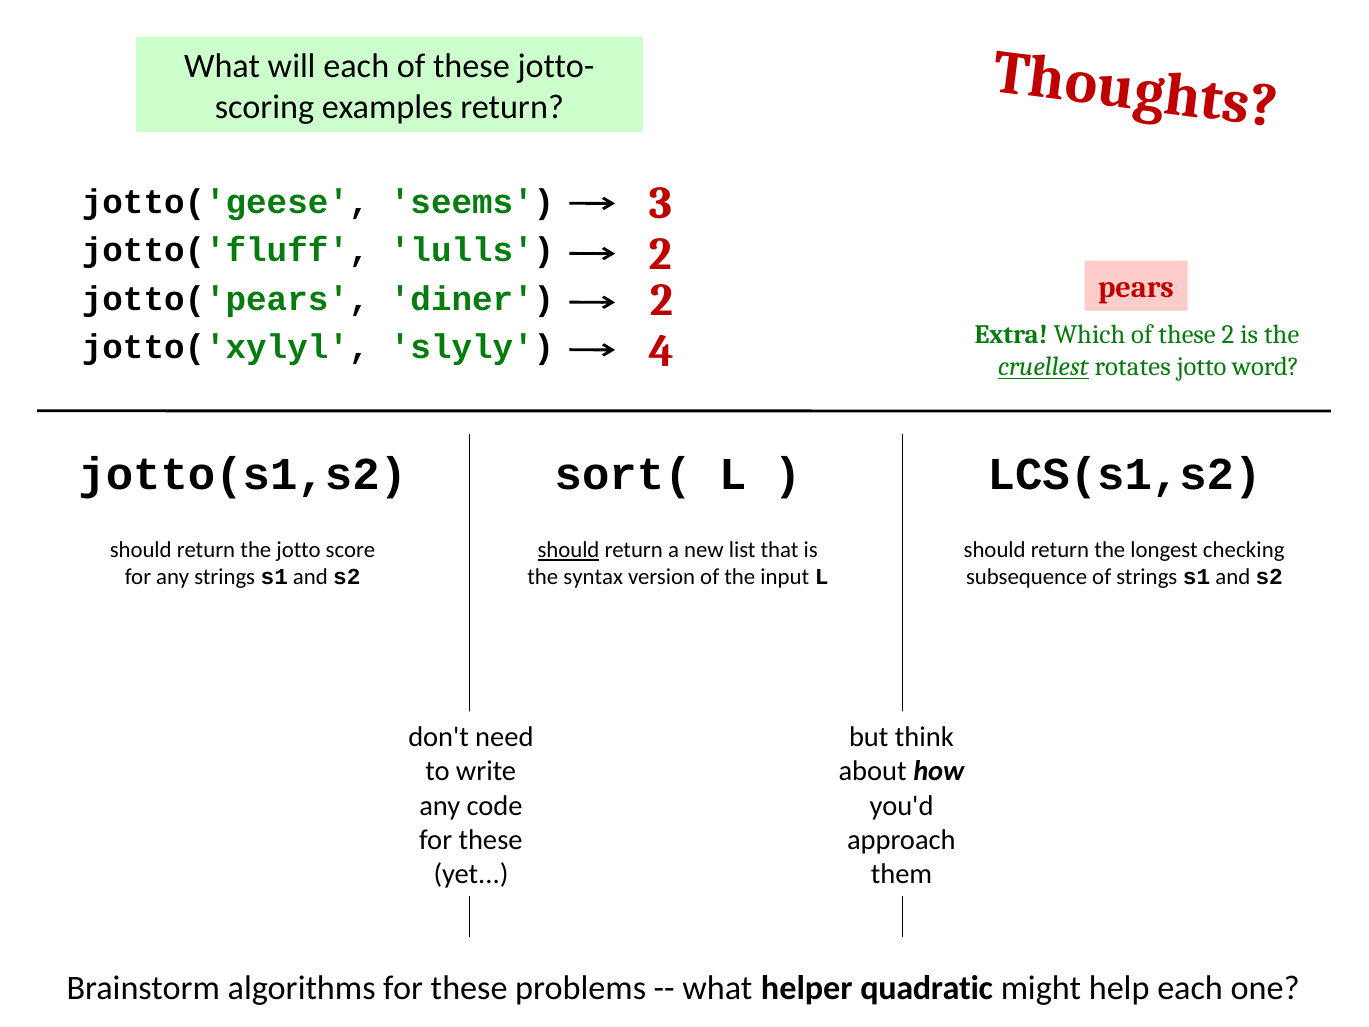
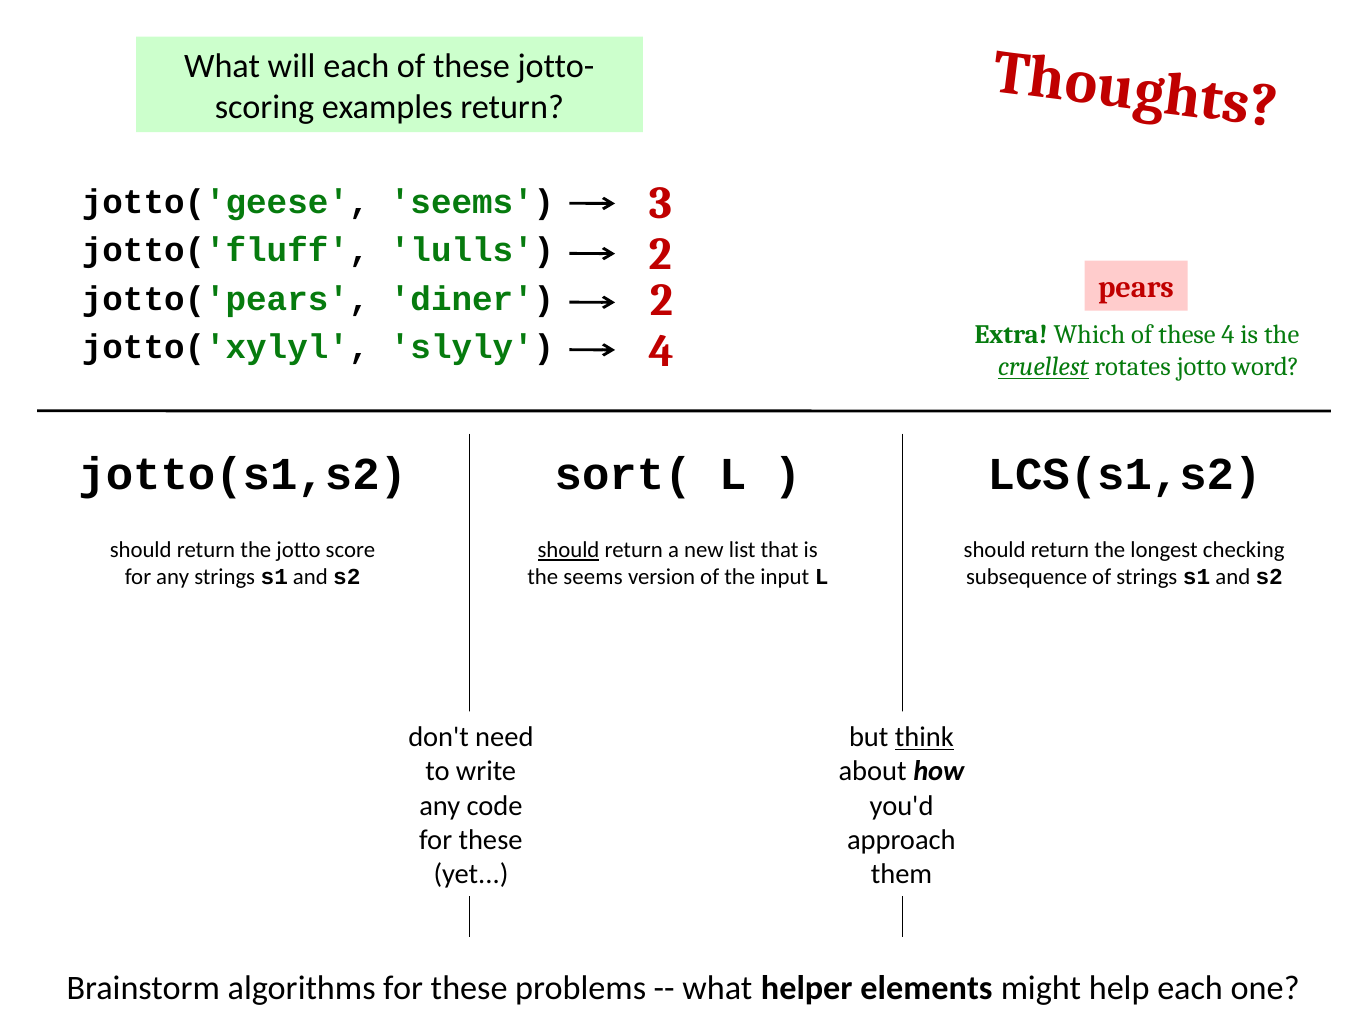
these 2: 2 -> 4
the syntax: syntax -> seems
think underline: none -> present
quadratic: quadratic -> elements
